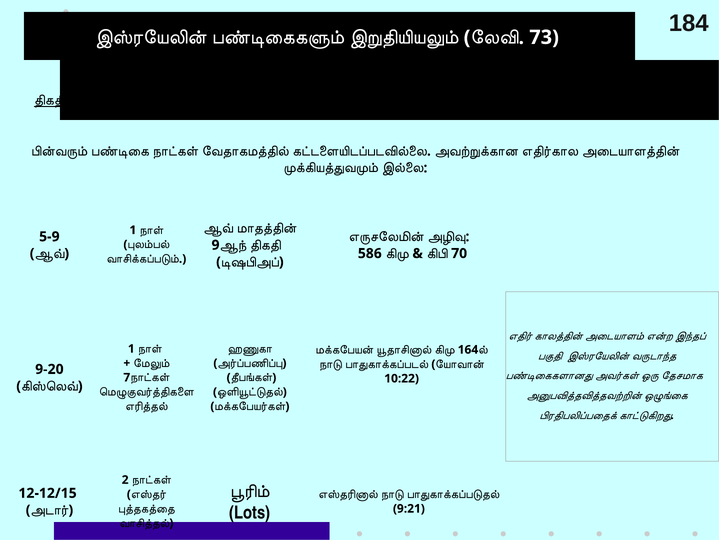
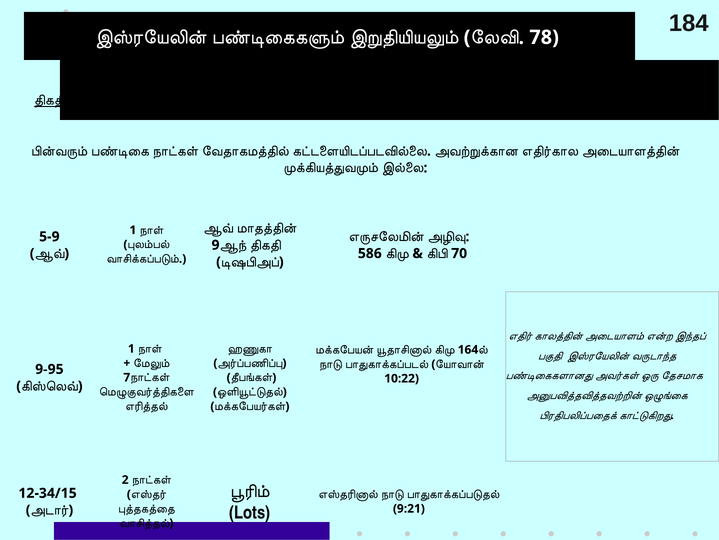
73: 73 -> 78
9-20: 9-20 -> 9-95
12-12/15: 12-12/15 -> 12-34/15
